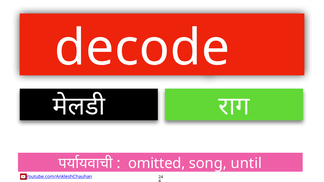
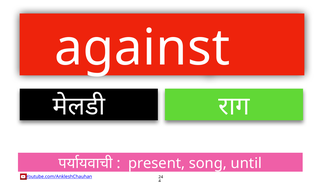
decode: decode -> against
omitted: omitted -> present
